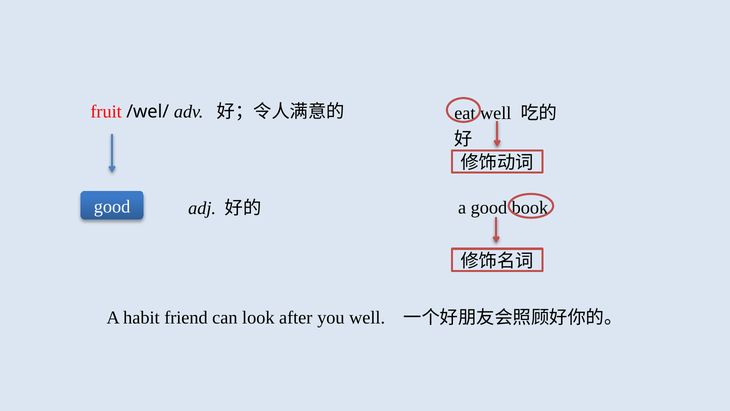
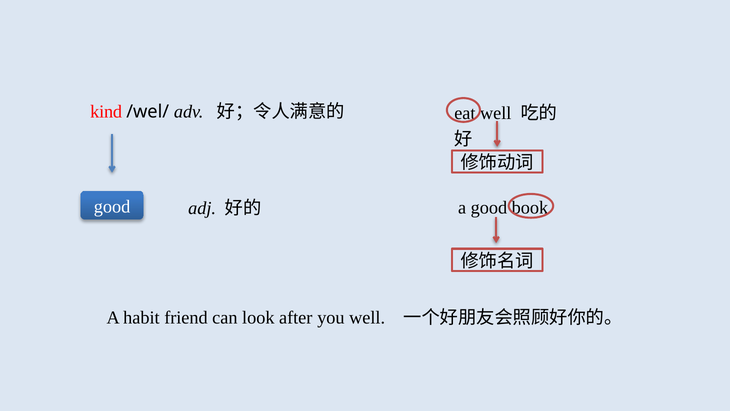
fruit: fruit -> kind
